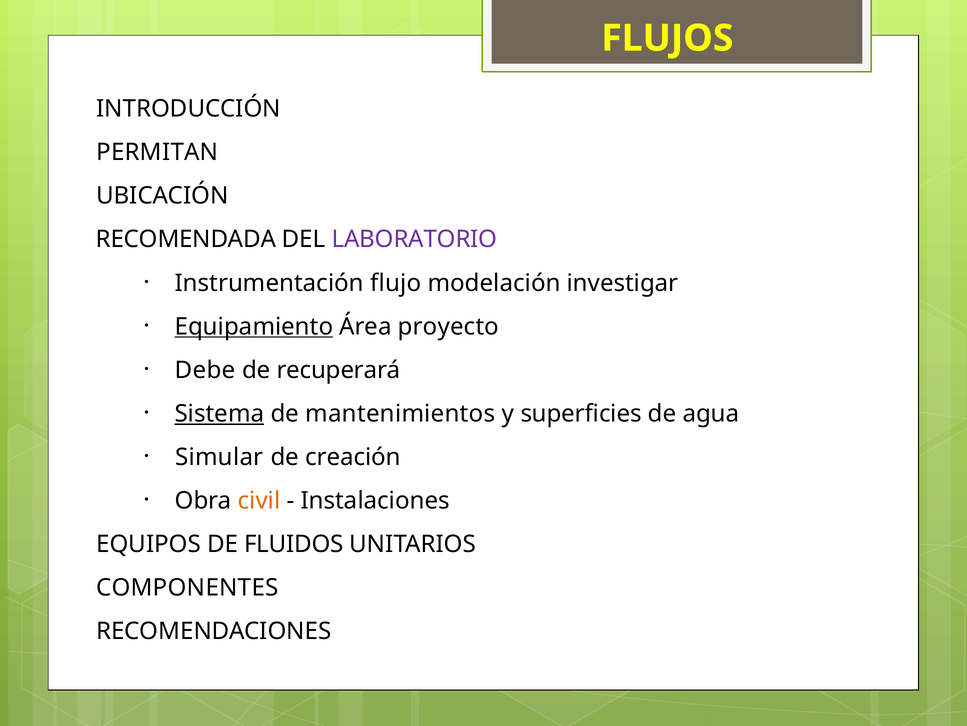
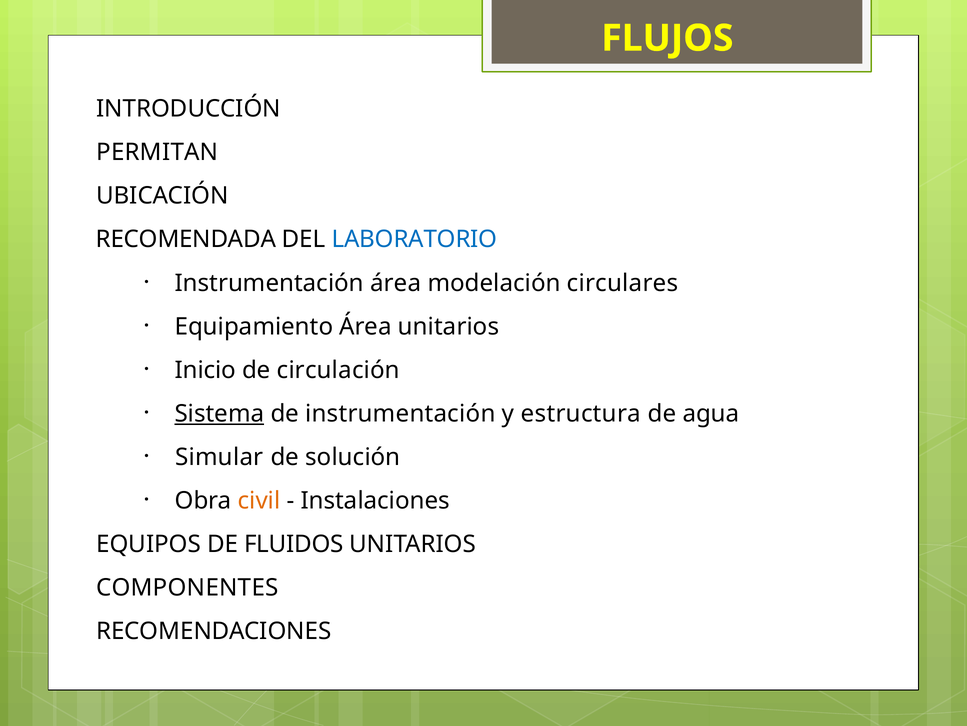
LABORATORIO colour: purple -> blue
Instrumentación flujo: flujo -> área
investigar: investigar -> circulares
Equipamiento underline: present -> none
Área proyecto: proyecto -> unitarios
Debe: Debe -> Inicio
recuperará: recuperará -> circulación
de mantenimientos: mantenimientos -> instrumentación
superficies: superficies -> estructura
creación: creación -> solución
